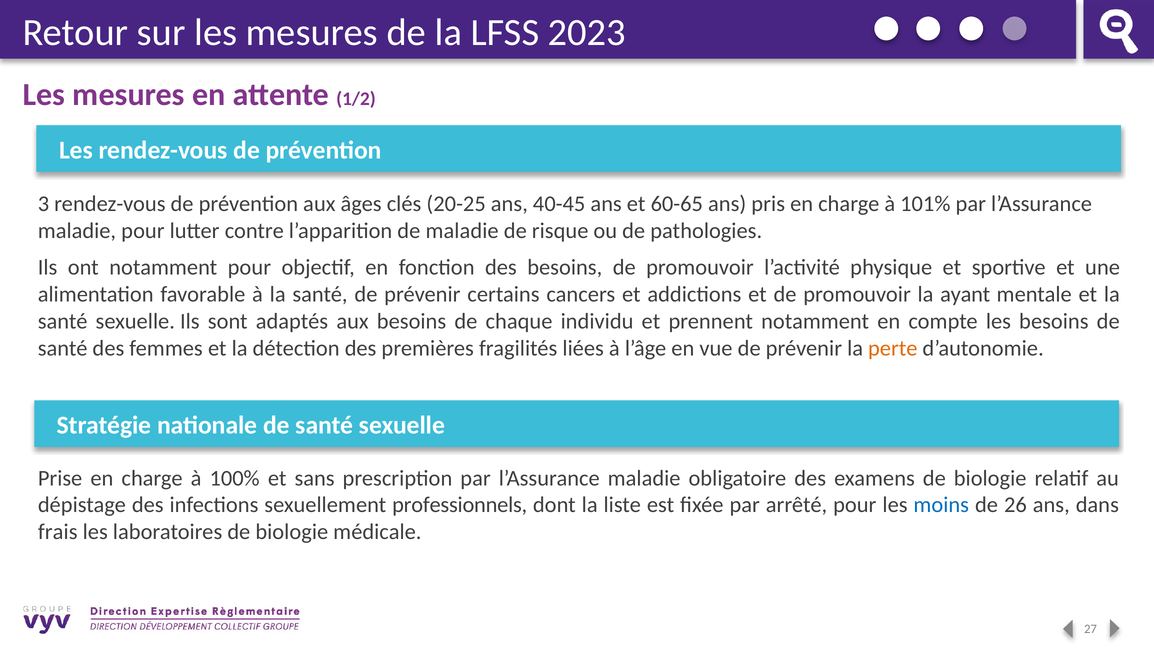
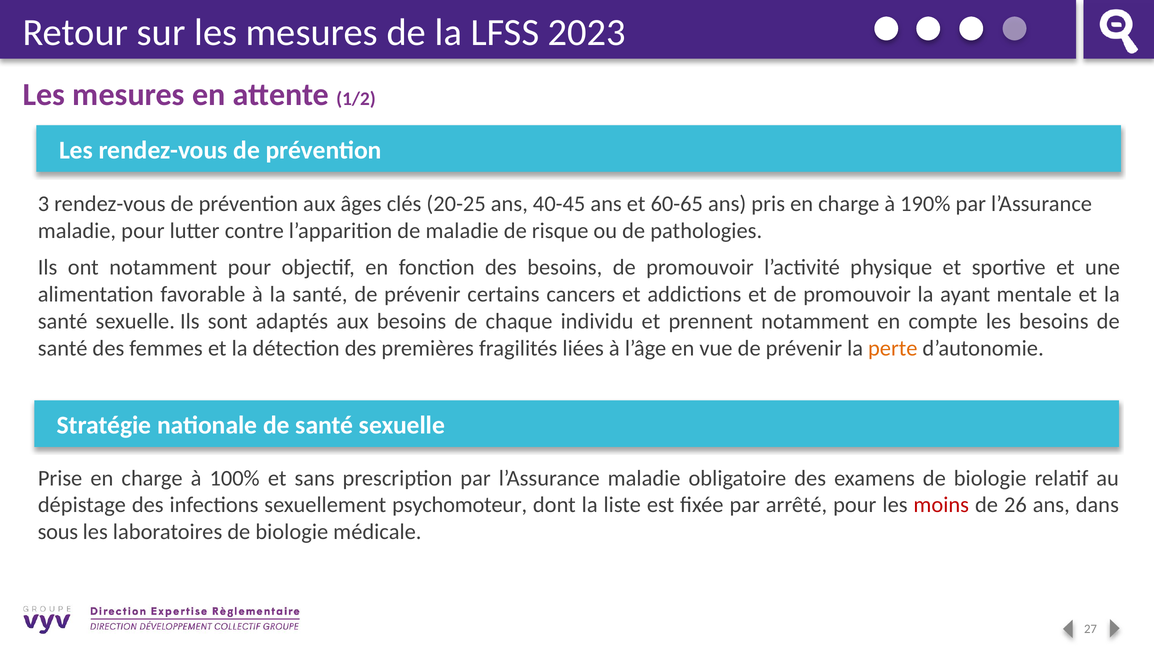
101%: 101% -> 190%
professionnels: professionnels -> psychomoteur
moins colour: blue -> red
frais: frais -> sous
